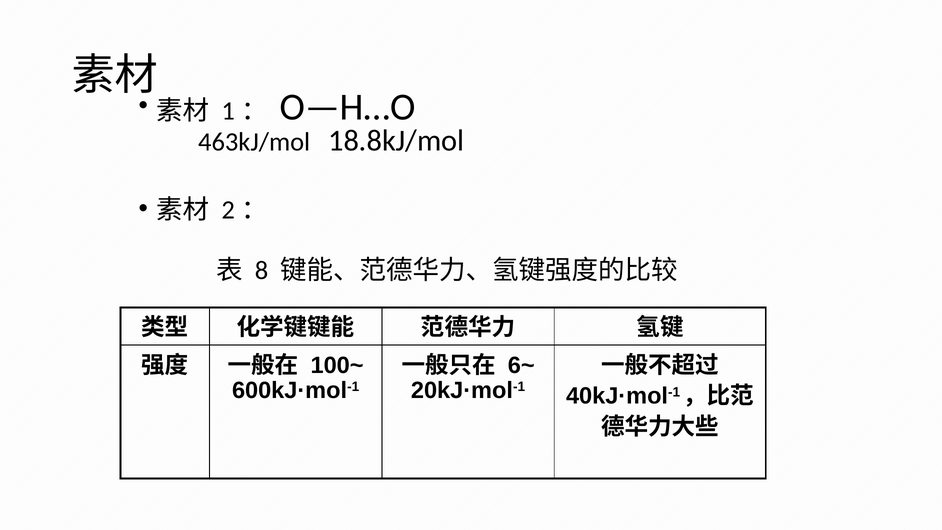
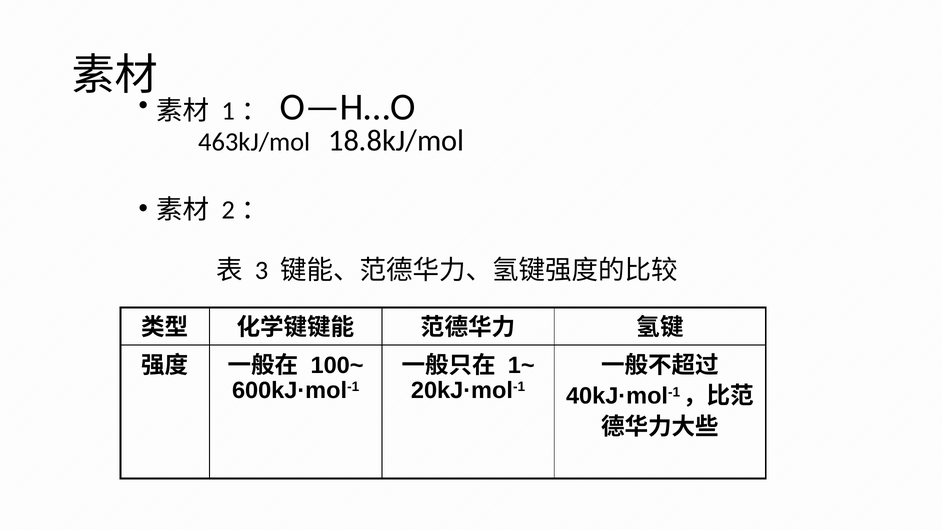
8: 8 -> 3
6~: 6~ -> 1~
